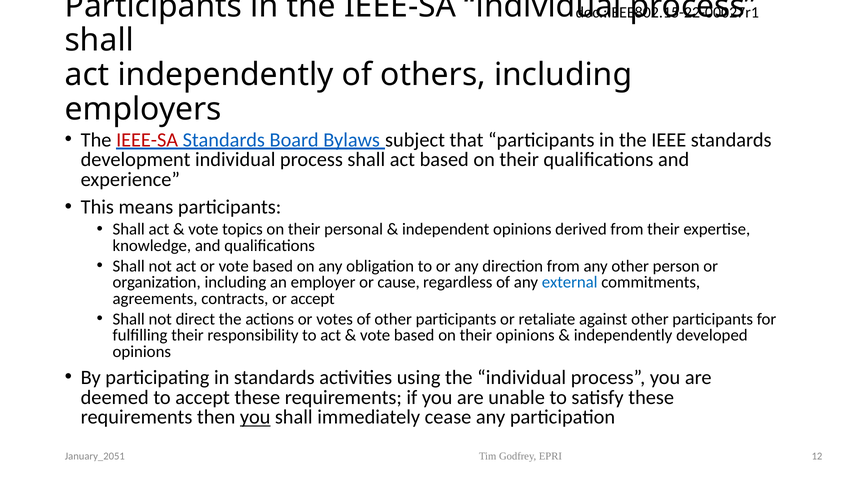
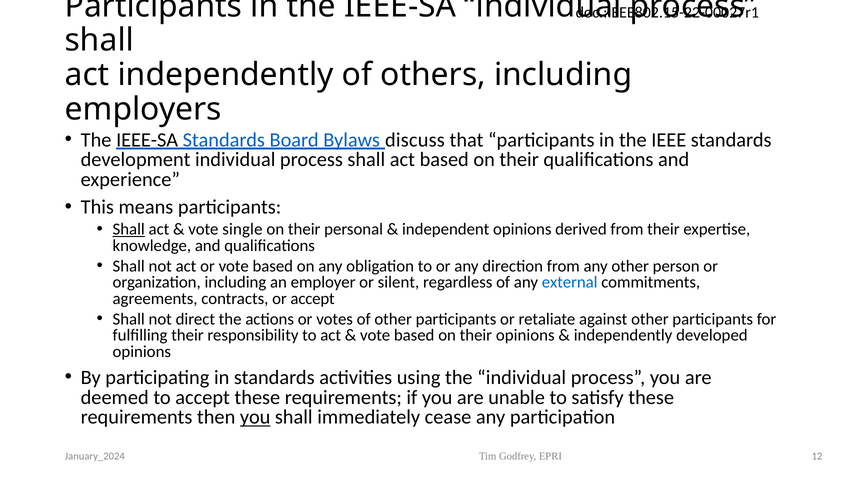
IEEE-SA at (147, 140) colour: red -> black
subject: subject -> discuss
Shall at (129, 229) underline: none -> present
topics: topics -> single
cause: cause -> silent
January_2051: January_2051 -> January_2024
